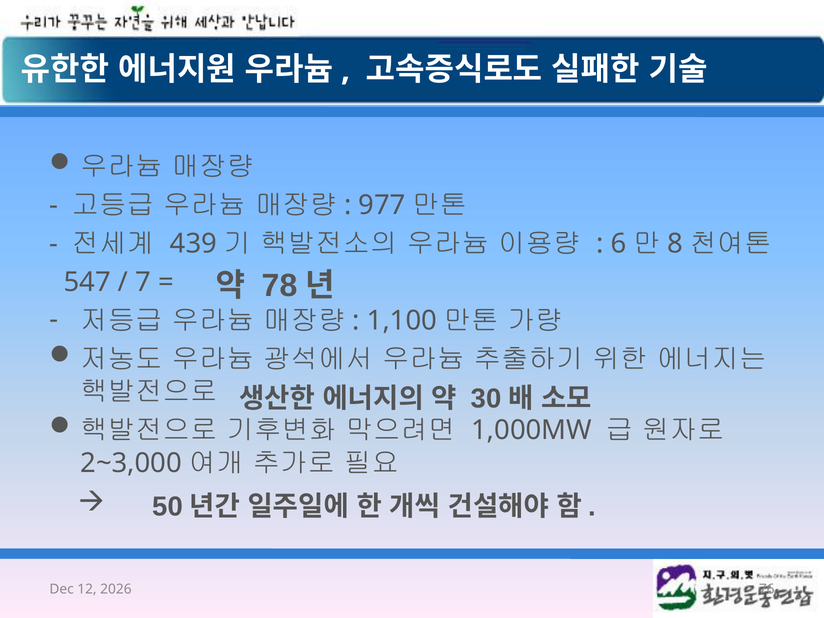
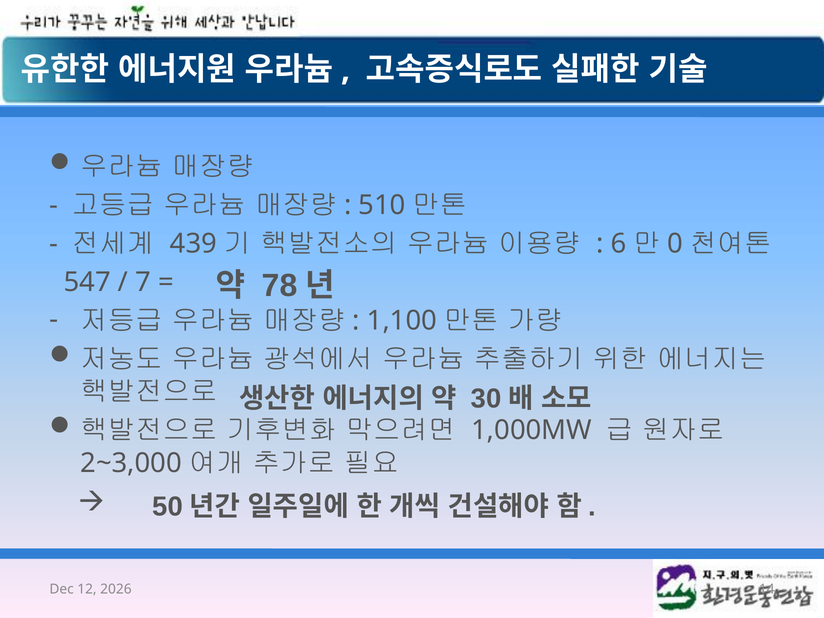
977: 977 -> 510
8: 8 -> 0
76: 76 -> 14
